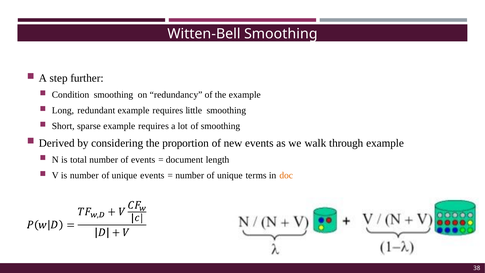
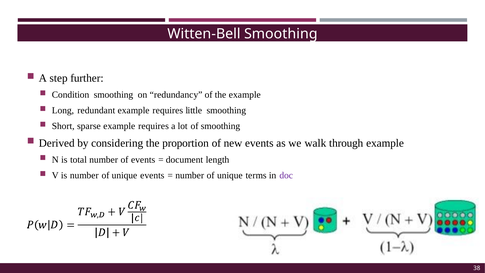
doc colour: orange -> purple
